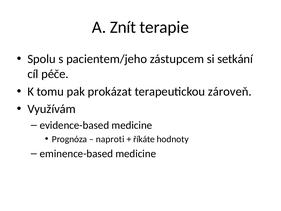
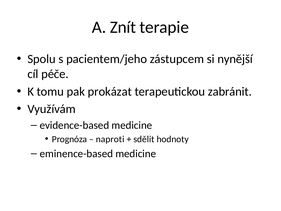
setkání: setkání -> nynější
zároveň: zároveň -> zabránit
říkáte: říkáte -> sdělit
